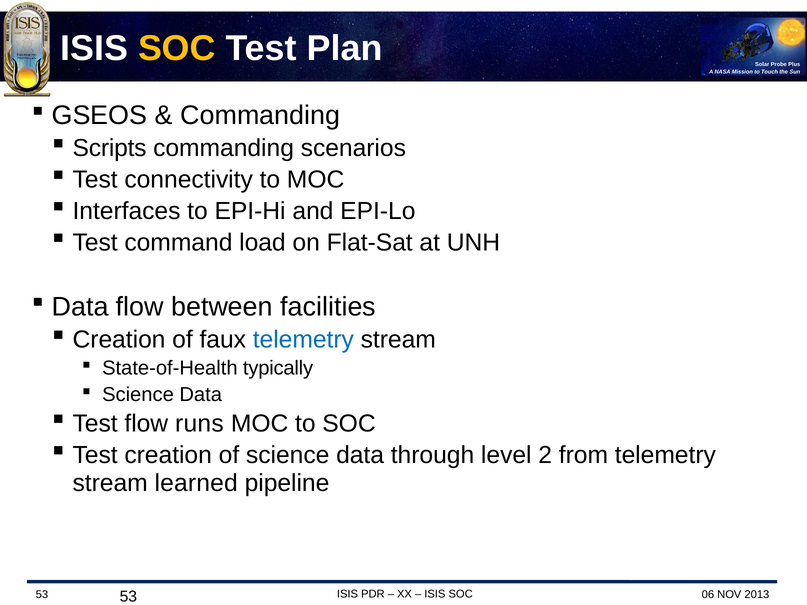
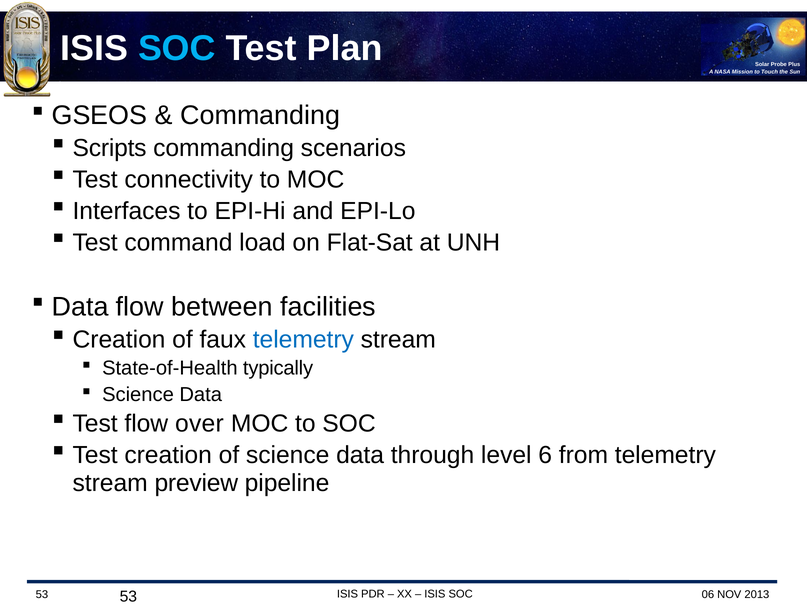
SOC at (177, 49) colour: yellow -> light blue
runs: runs -> over
2: 2 -> 6
learned: learned -> preview
